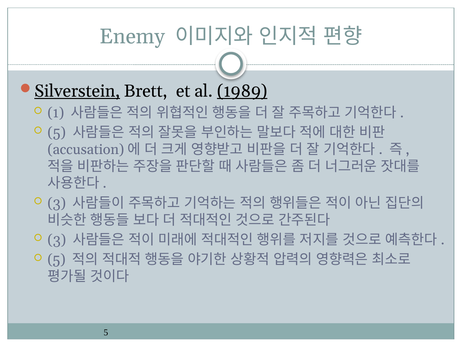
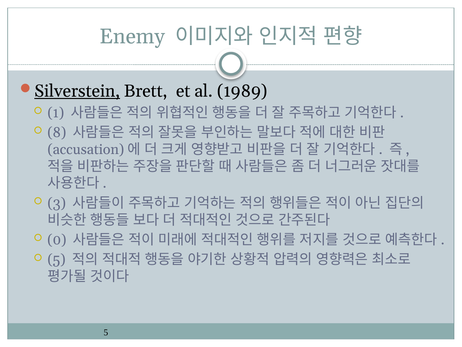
1989 underline: present -> none
5 at (57, 132): 5 -> 8
3 at (57, 240): 3 -> 0
